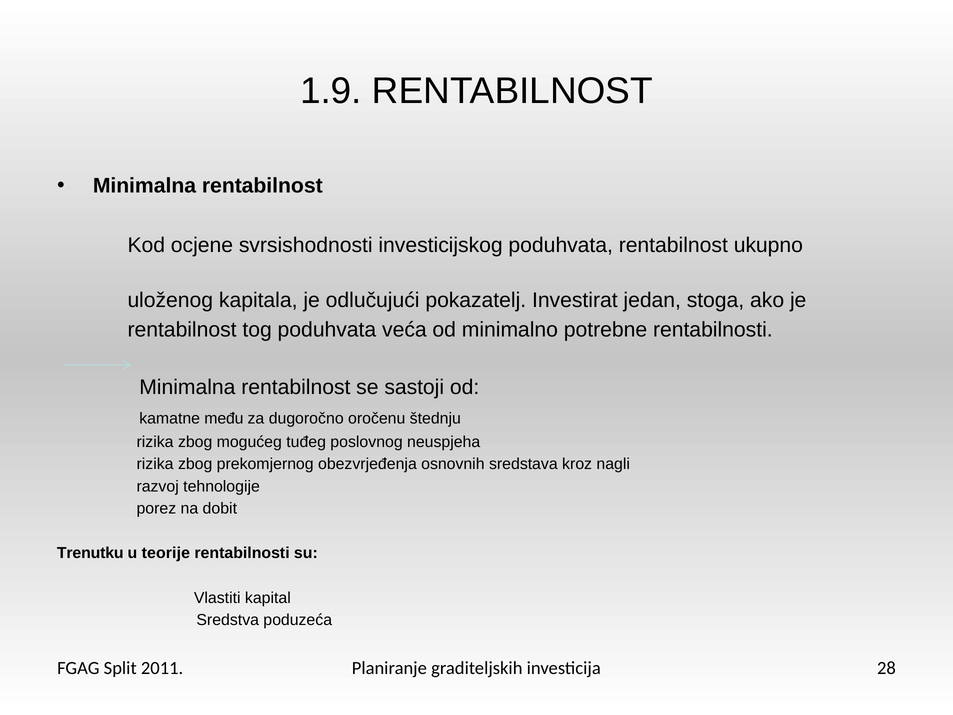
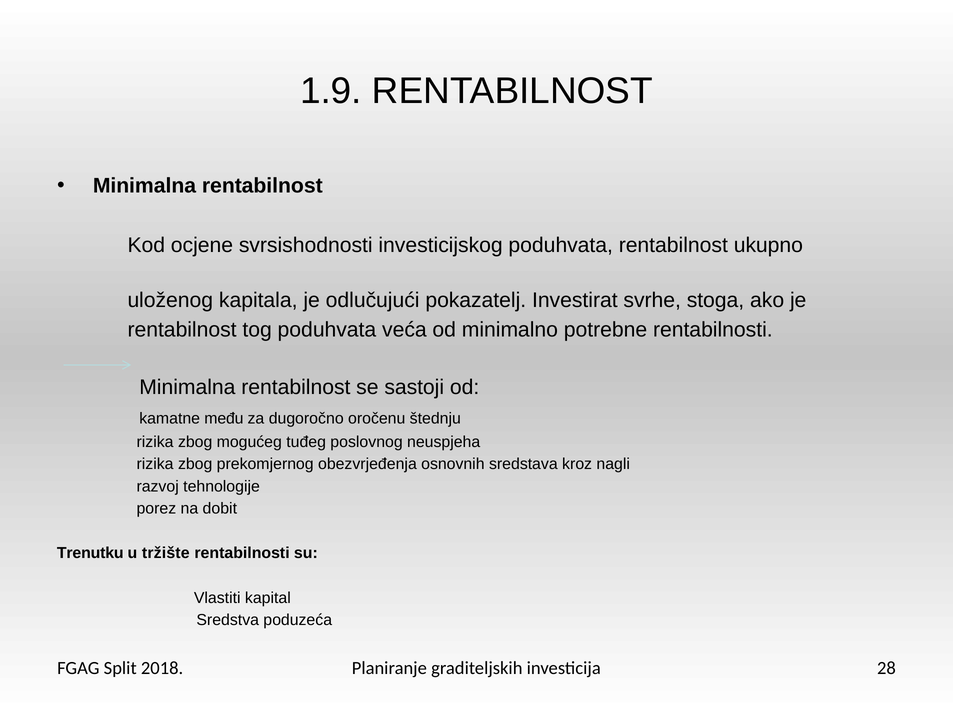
jedan: jedan -> svrhe
teorije: teorije -> tržište
2011: 2011 -> 2018
